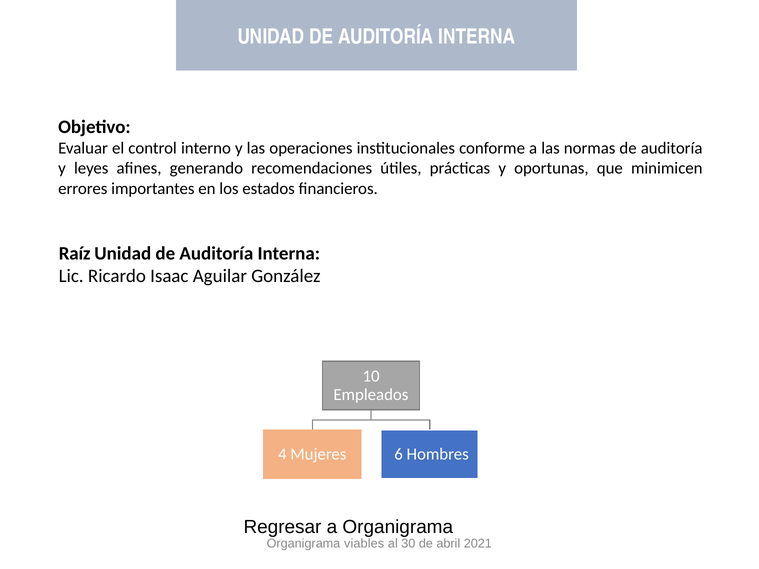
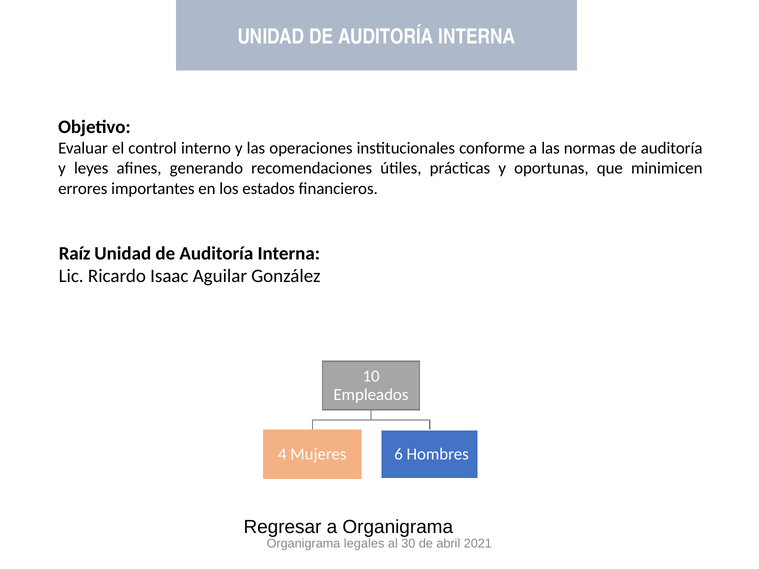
viables: viables -> legales
